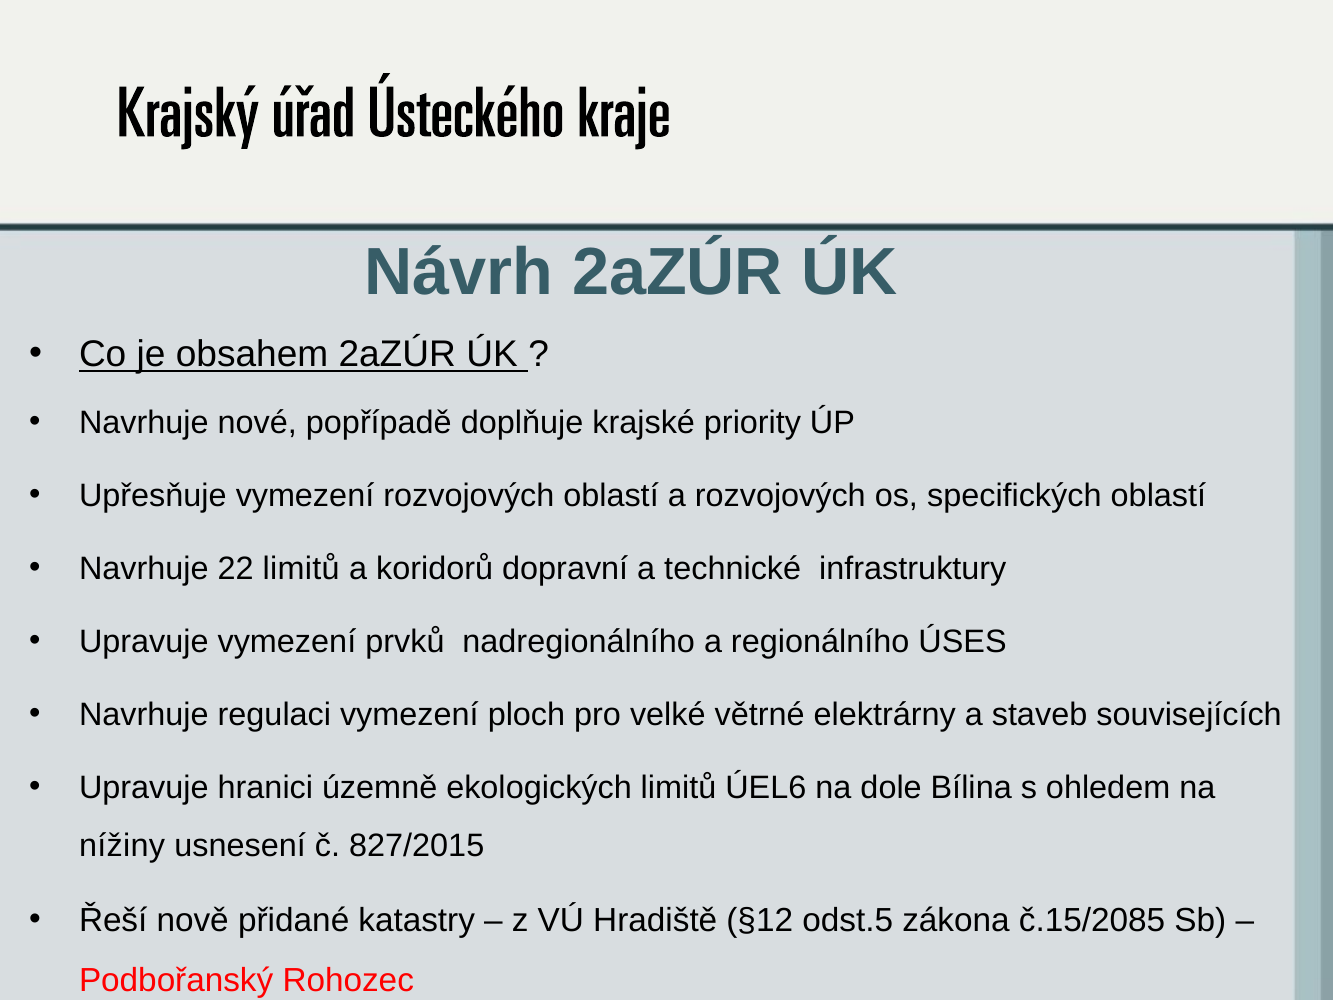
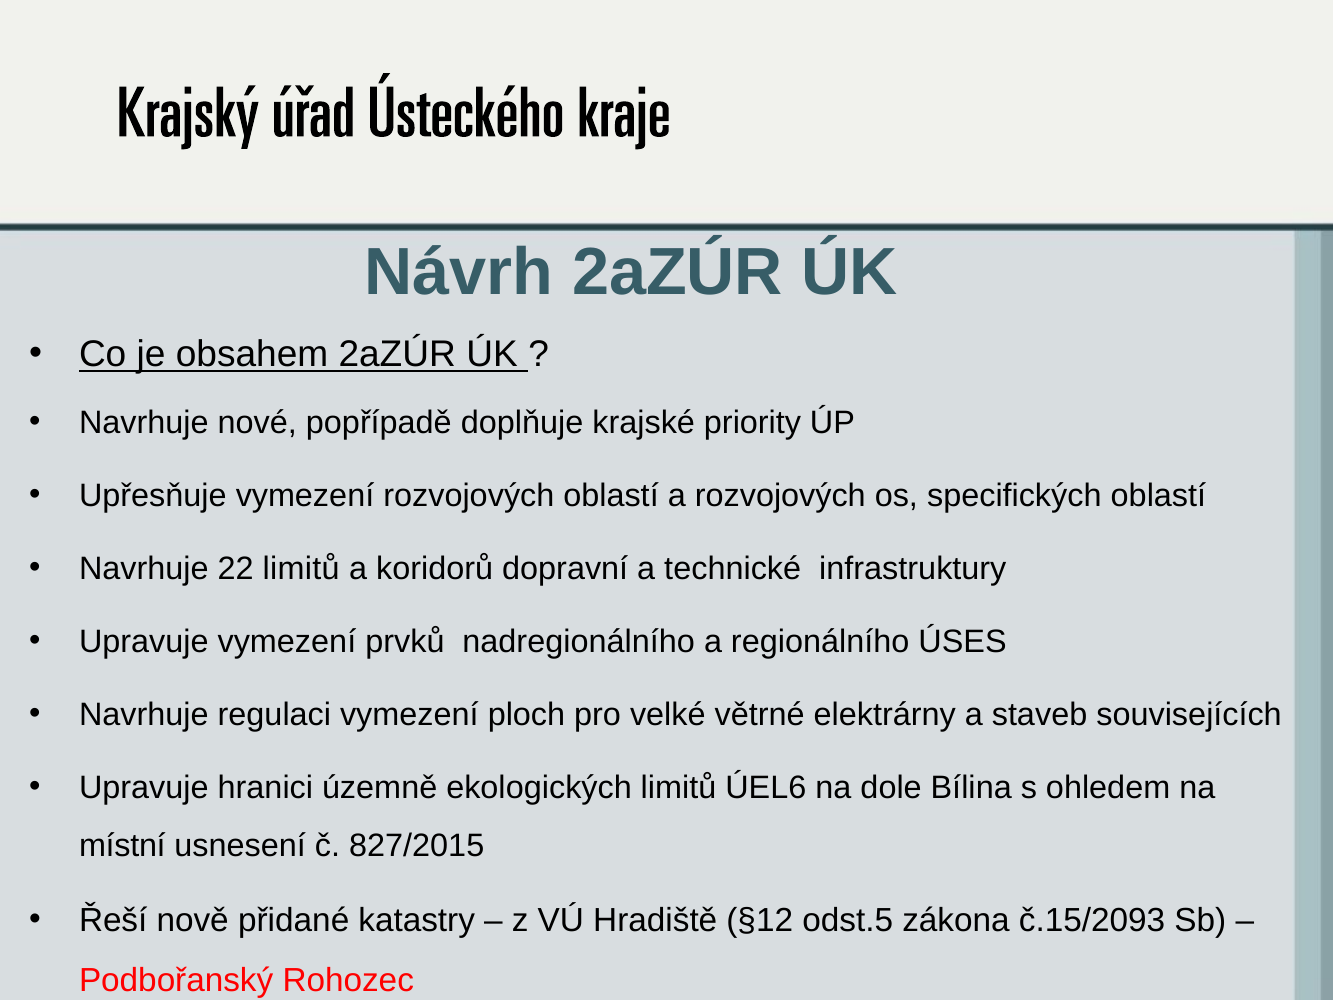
nížiny: nížiny -> místní
č.15/2085: č.15/2085 -> č.15/2093
